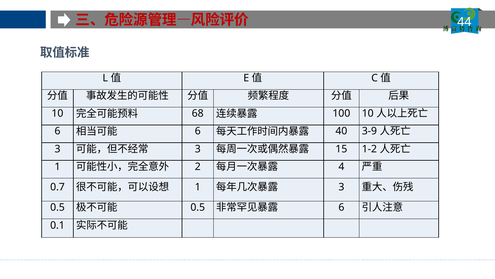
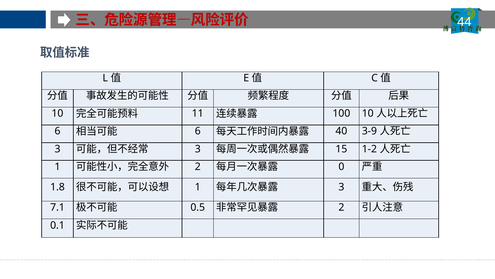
68: 68 -> 11
4: 4 -> 0
0.7: 0.7 -> 1.8
0.5 at (57, 207): 0.5 -> 7.1
6 at (341, 207): 6 -> 2
